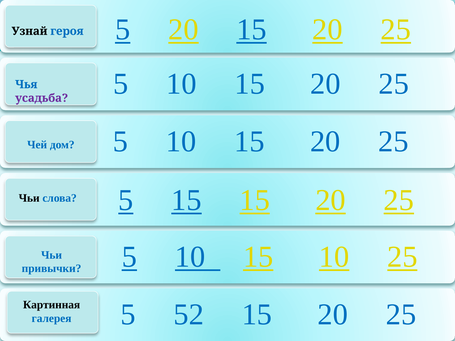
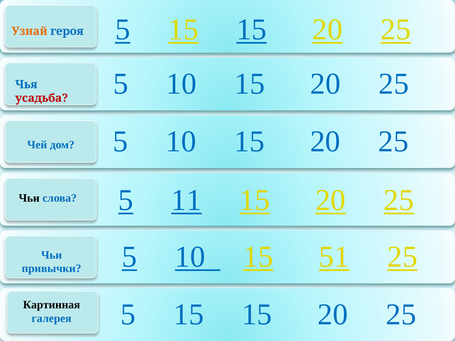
Узнай colour: black -> orange
героя 5 20: 20 -> 15
усадьба colour: purple -> red
5 15: 15 -> 11
15 10: 10 -> 51
52 at (189, 315): 52 -> 15
